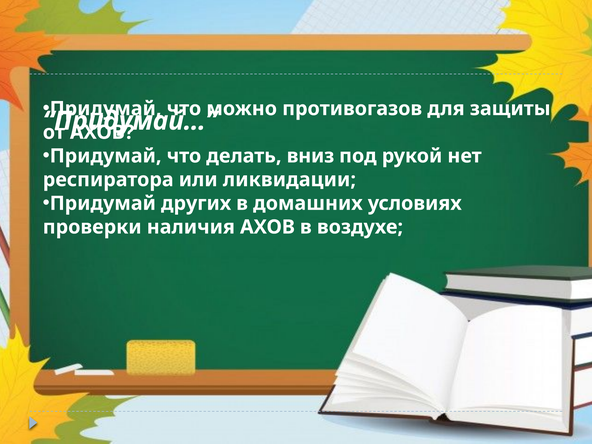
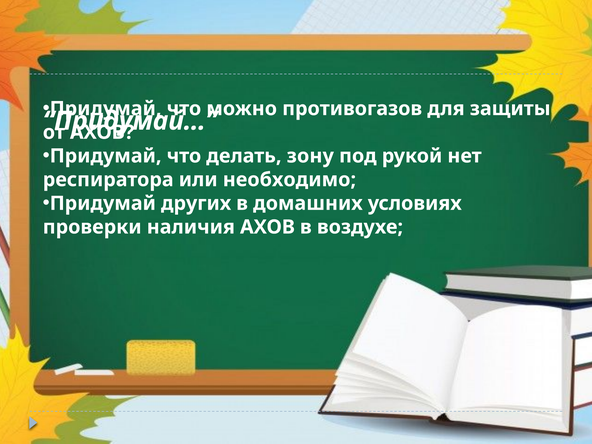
вниз: вниз -> зону
ликвидации: ликвидации -> необходимо
